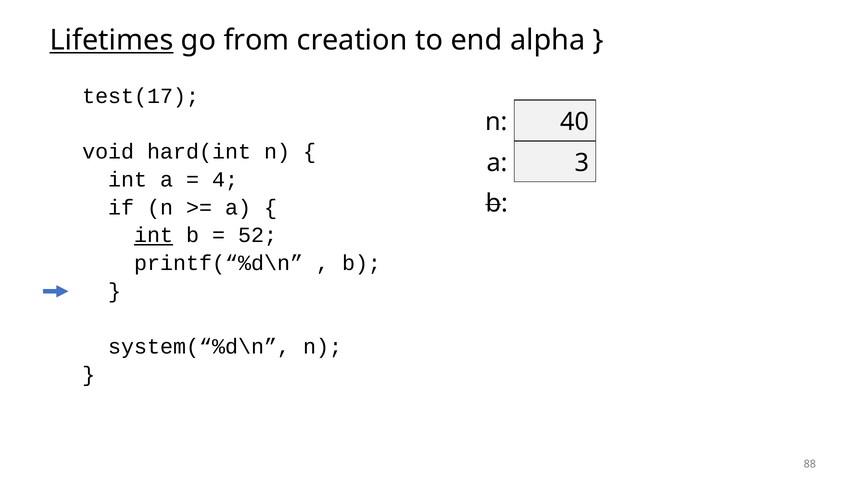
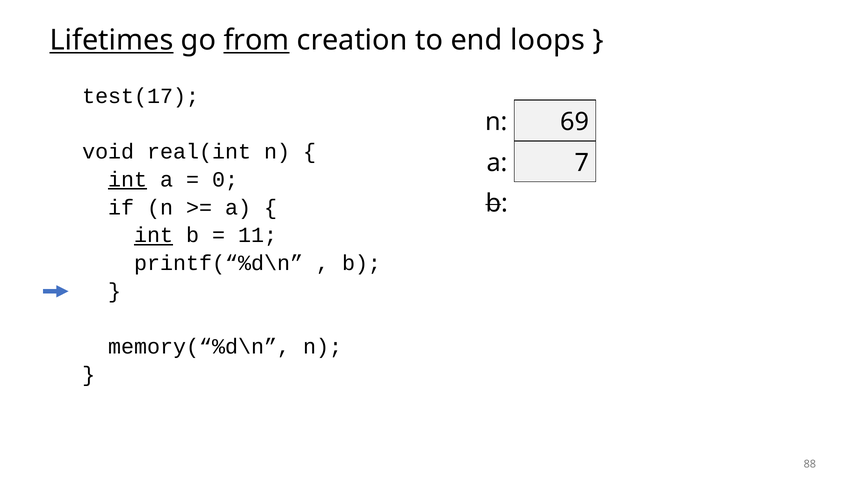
from underline: none -> present
alpha: alpha -> loops
40: 40 -> 69
hard(int: hard(int -> real(int
3: 3 -> 7
int at (128, 180) underline: none -> present
4: 4 -> 0
52: 52 -> 11
system(“%d\n: system(“%d\n -> memory(“%d\n
